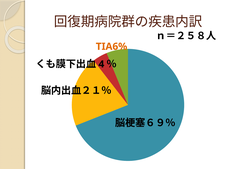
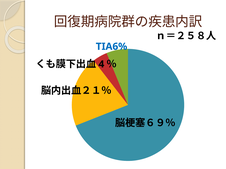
TIA6% colour: orange -> blue
